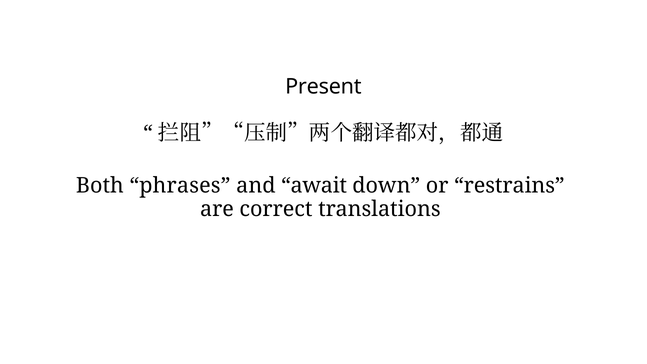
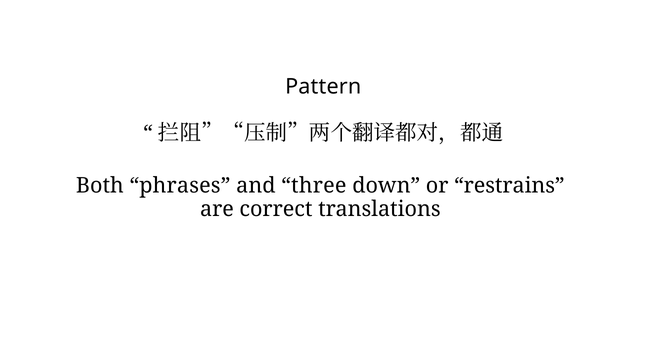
Present: Present -> Pattern
await: await -> three
